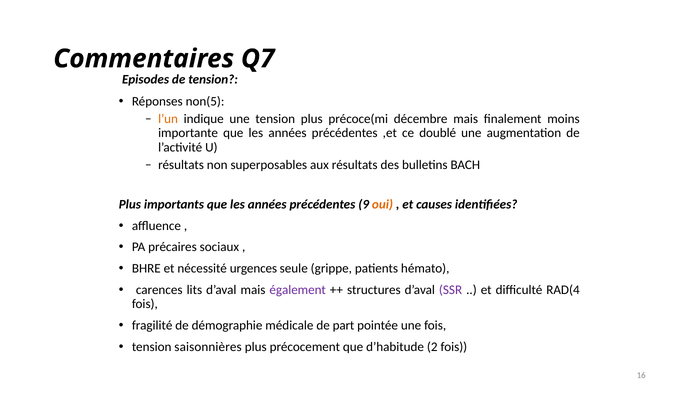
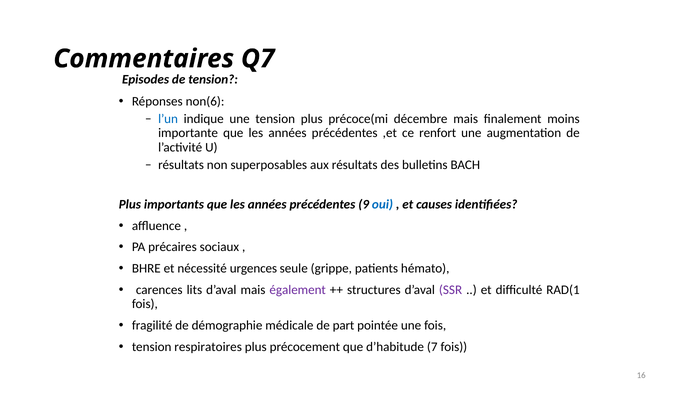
non(5: non(5 -> non(6
l’un colour: orange -> blue
doublé: doublé -> renfort
oui colour: orange -> blue
RAD(4: RAD(4 -> RAD(1
saisonnières: saisonnières -> respiratoires
2: 2 -> 7
